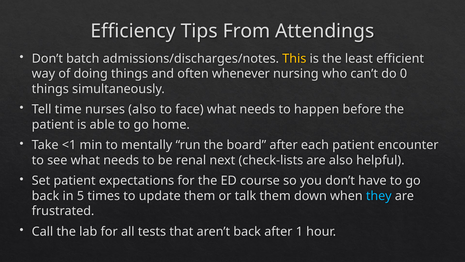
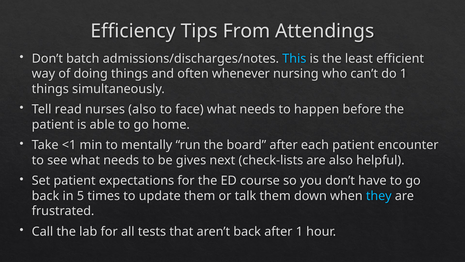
This colour: yellow -> light blue
do 0: 0 -> 1
time: time -> read
renal: renal -> gives
